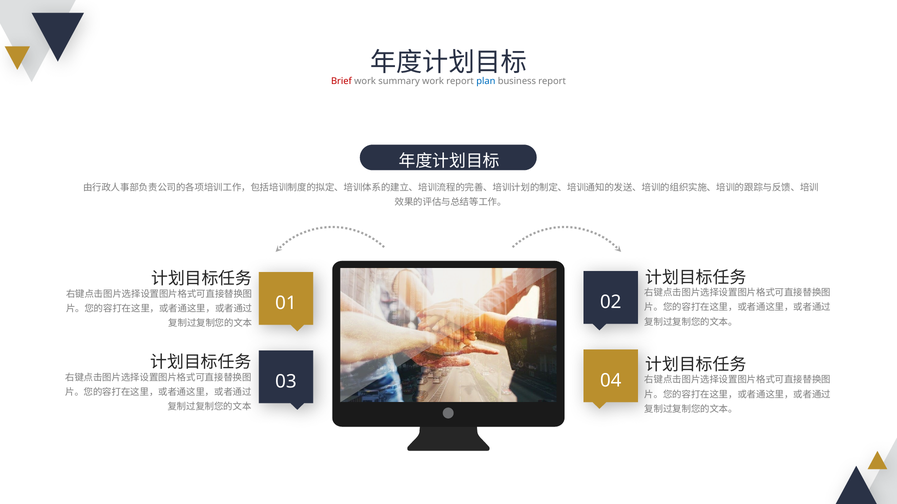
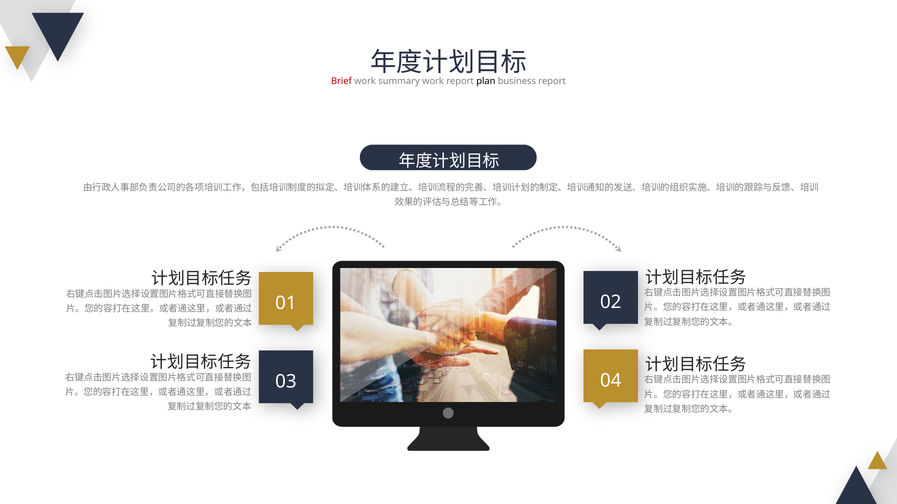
plan colour: blue -> black
